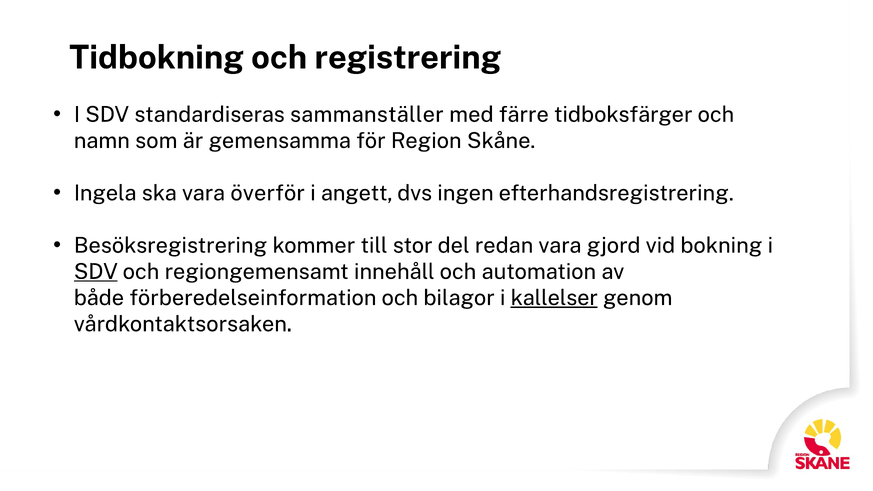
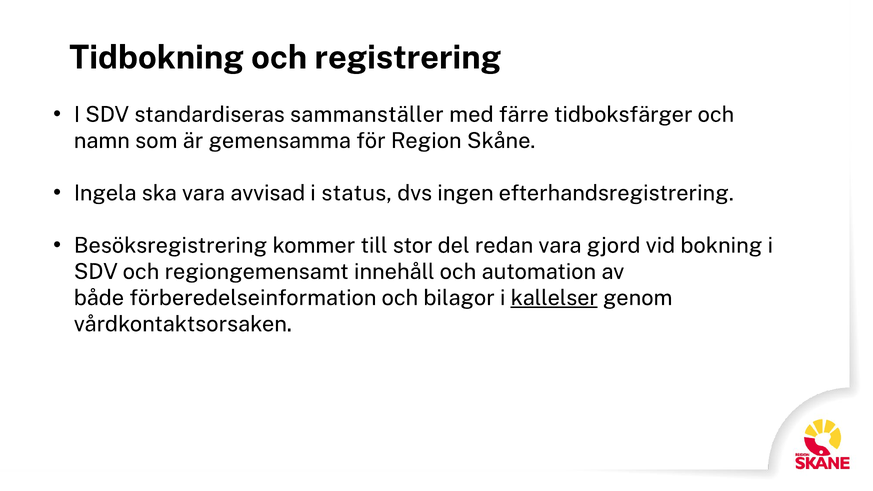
överför: överför -> avvisad
angett: angett -> status
SDV at (96, 272) underline: present -> none
